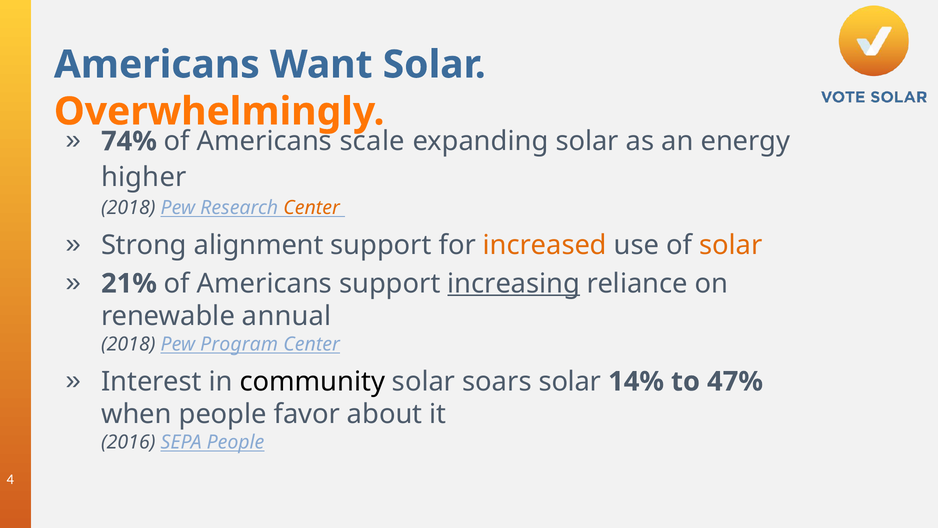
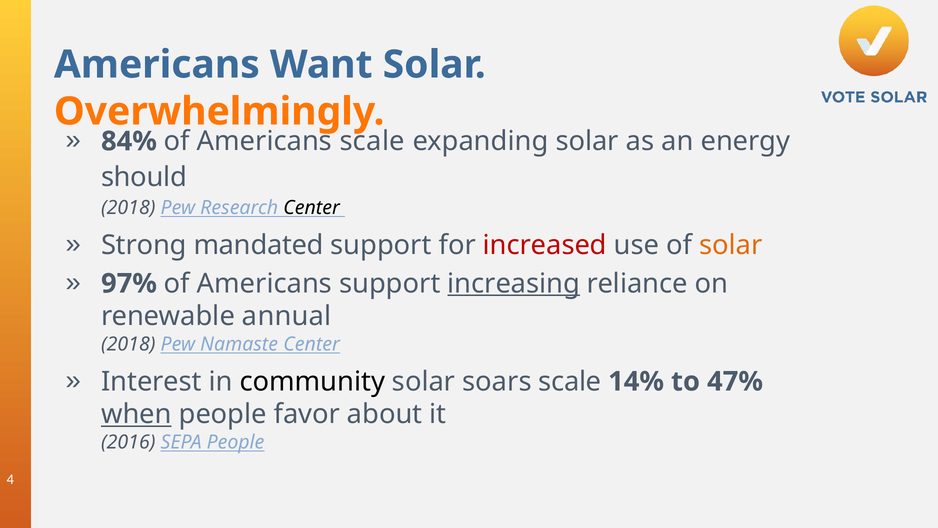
74%: 74% -> 84%
higher: higher -> should
Center at (312, 208) colour: orange -> black
alignment: alignment -> mandated
increased colour: orange -> red
21%: 21% -> 97%
Program: Program -> Namaste
soars solar: solar -> scale
when underline: none -> present
